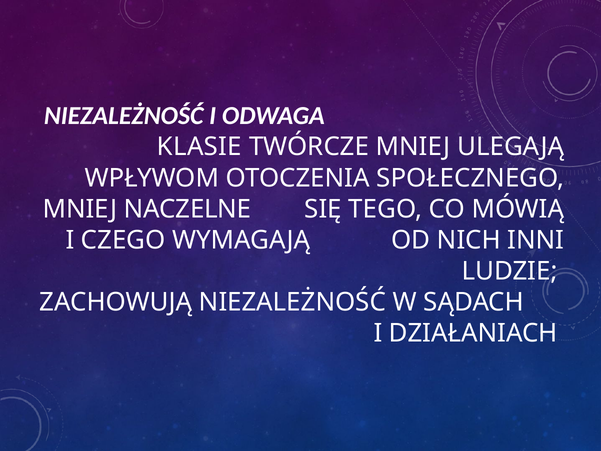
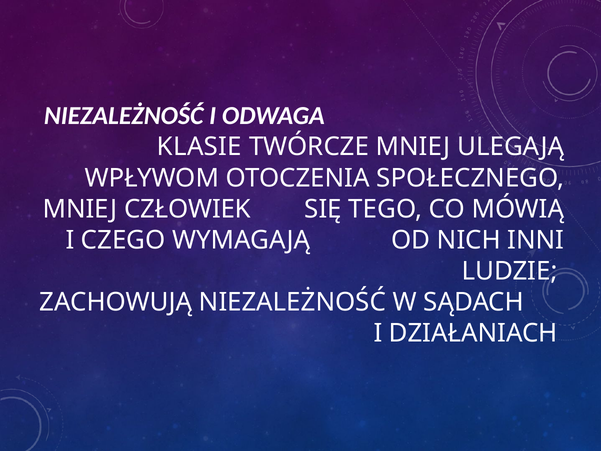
NACZELNE: NACZELNE -> CZŁOWIEK
